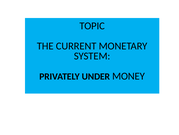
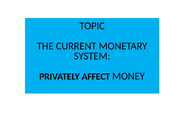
UNDER: UNDER -> AFFECT
